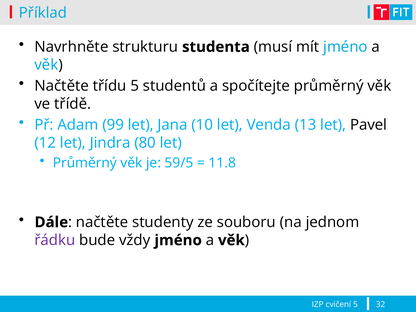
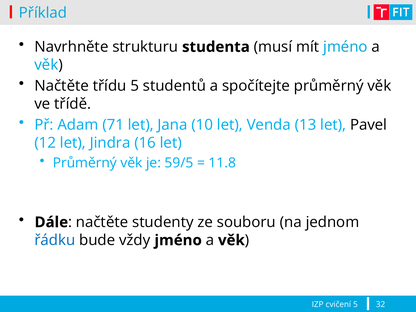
99: 99 -> 71
80: 80 -> 16
řádku colour: purple -> blue
